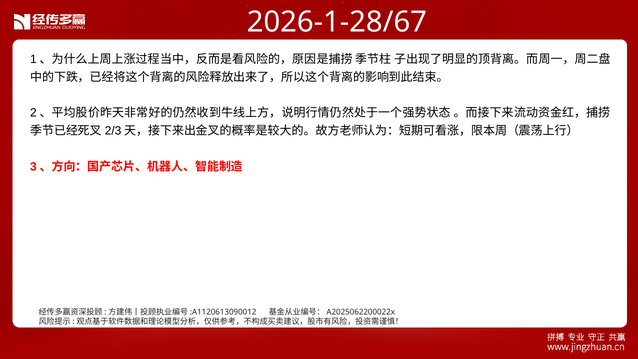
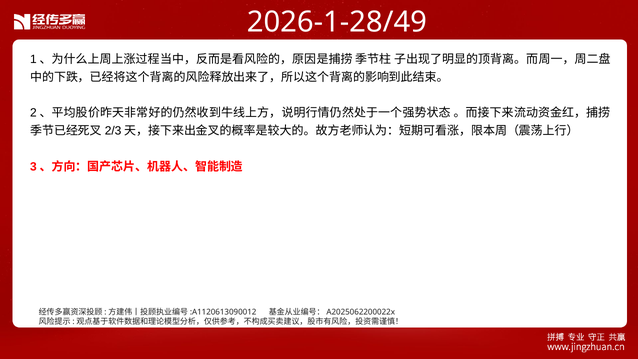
2026-1-28/67: 2026-1-28/67 -> 2026-1-28/49
